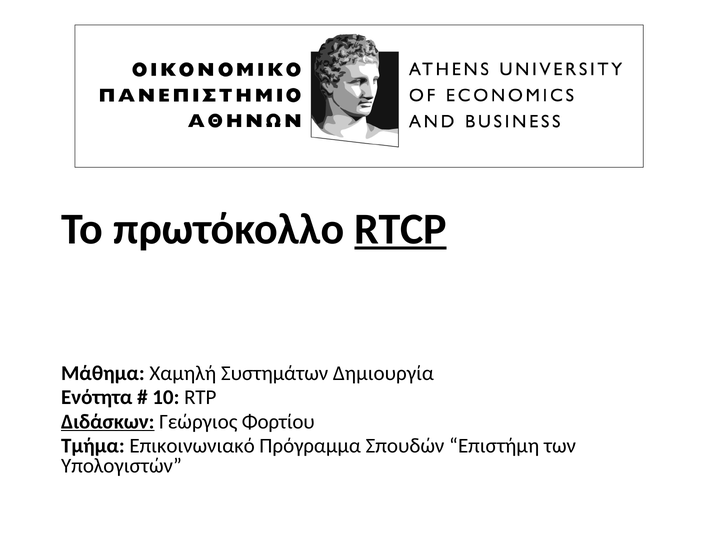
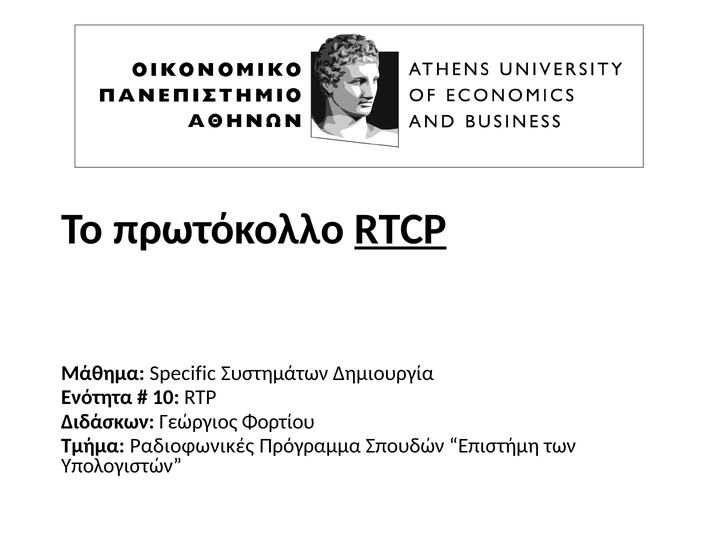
Χαμηλή: Χαμηλή -> Specific
Διδάσκων underline: present -> none
Επικοινωνιακό: Επικοινωνιακό -> Ραδιοφωνικές
